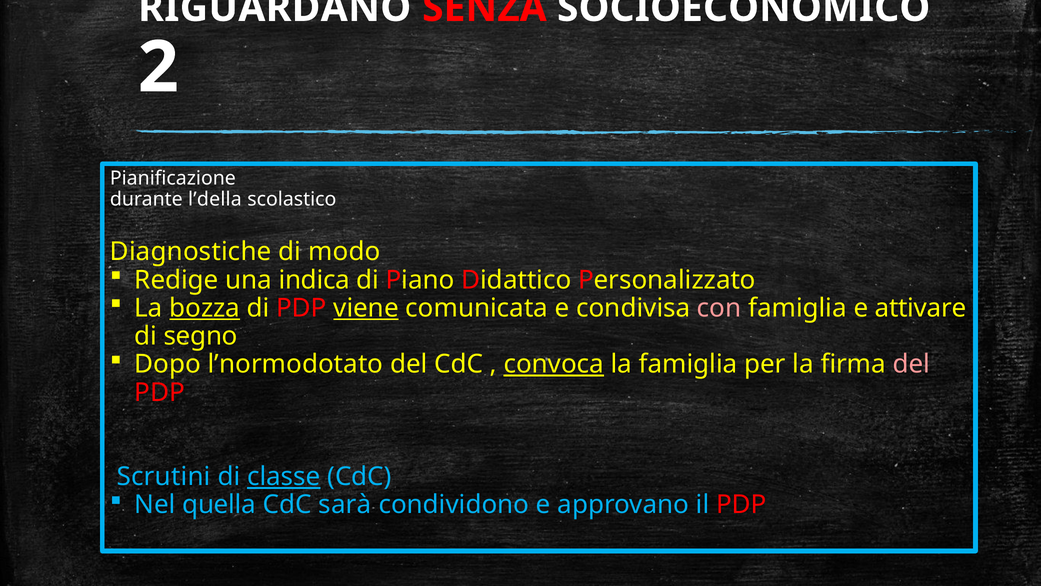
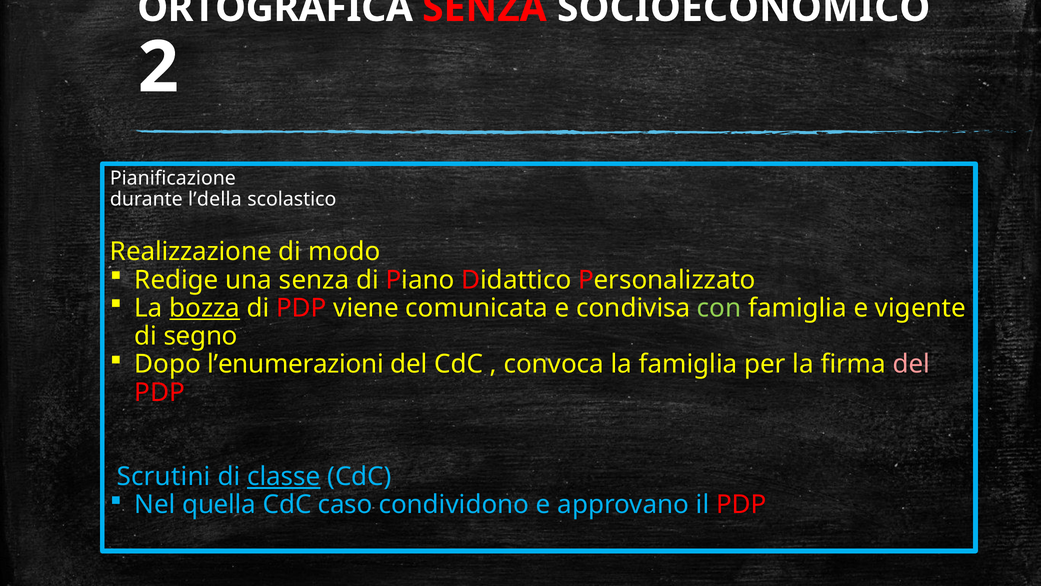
RIGUARDANO: RIGUARDANO -> ORTOGRAFICA
Diagnostiche: Diagnostiche -> Realizzazione
una indica: indica -> senza
viene underline: present -> none
con colour: pink -> light green
attivare: attivare -> vigente
l’normodotato: l’normodotato -> l’enumerazioni
convoca underline: present -> none
sarà: sarà -> caso
